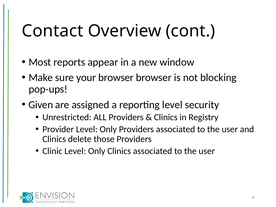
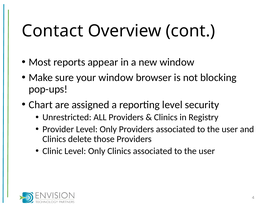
your browser: browser -> window
Given: Given -> Chart
